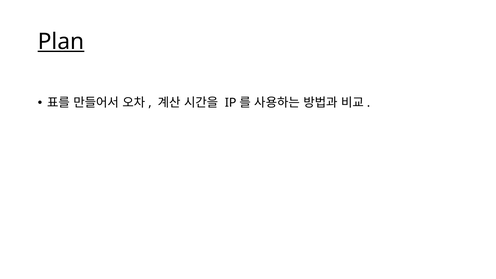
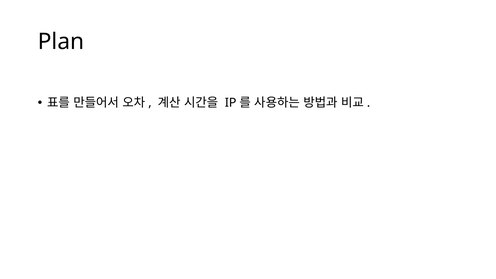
Plan underline: present -> none
